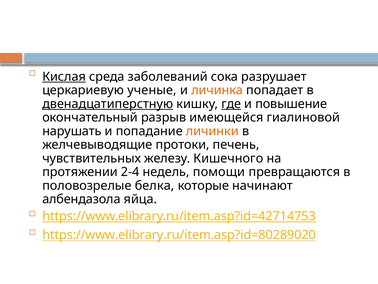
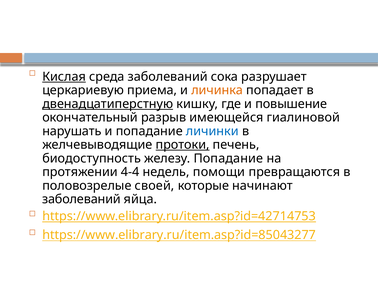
ученые: ученые -> приема
где underline: present -> none
личинки colour: orange -> blue
протоки underline: none -> present
чувствительных: чувствительных -> биодоступность
железу Кишечного: Кишечного -> Попадание
2-4: 2-4 -> 4-4
белка: белка -> своей
албендазола at (81, 199): албендазола -> заболеваний
https://www.elibrary.ru/item.asp?id=80289020: https://www.elibrary.ru/item.asp?id=80289020 -> https://www.elibrary.ru/item.asp?id=85043277
